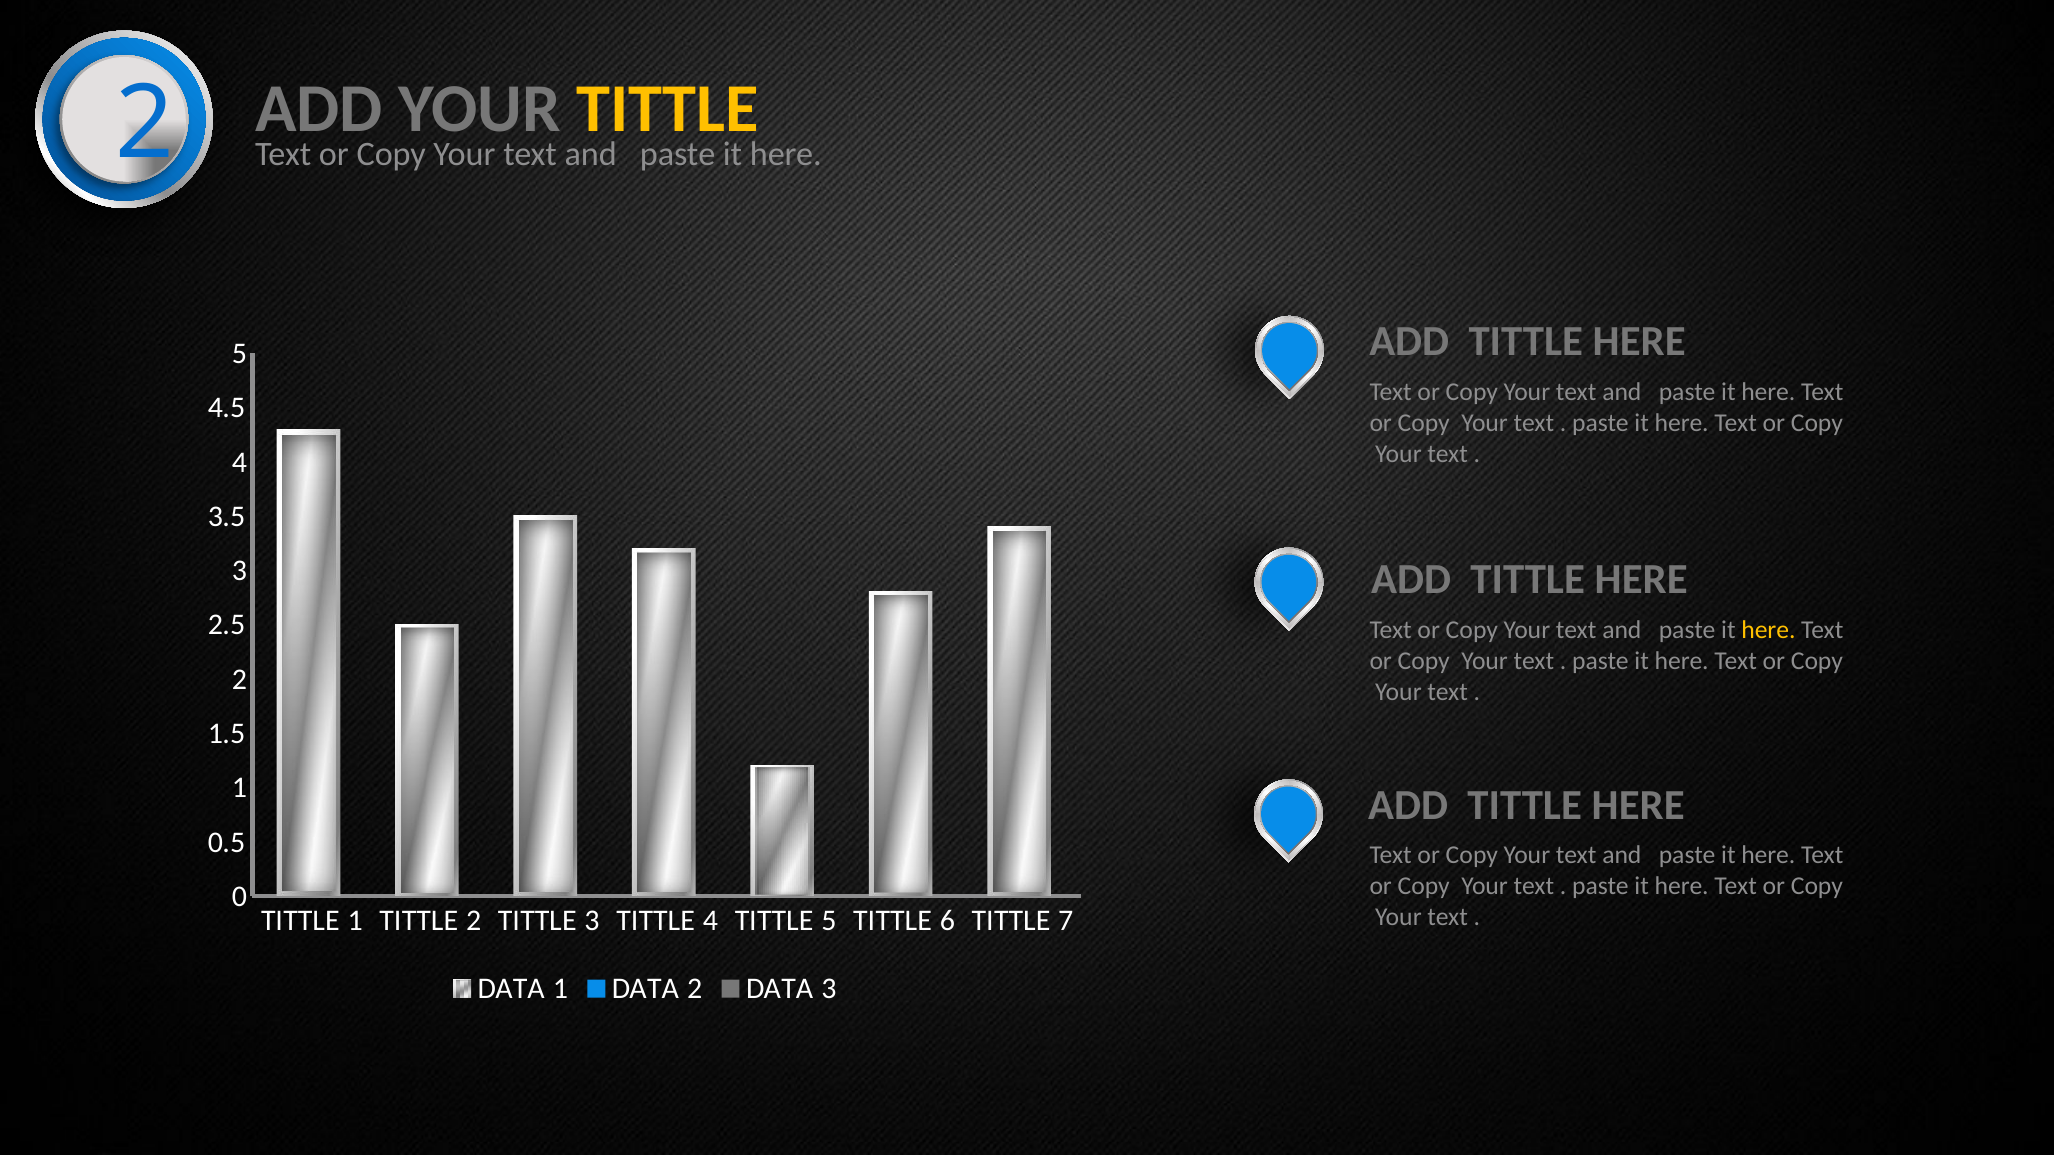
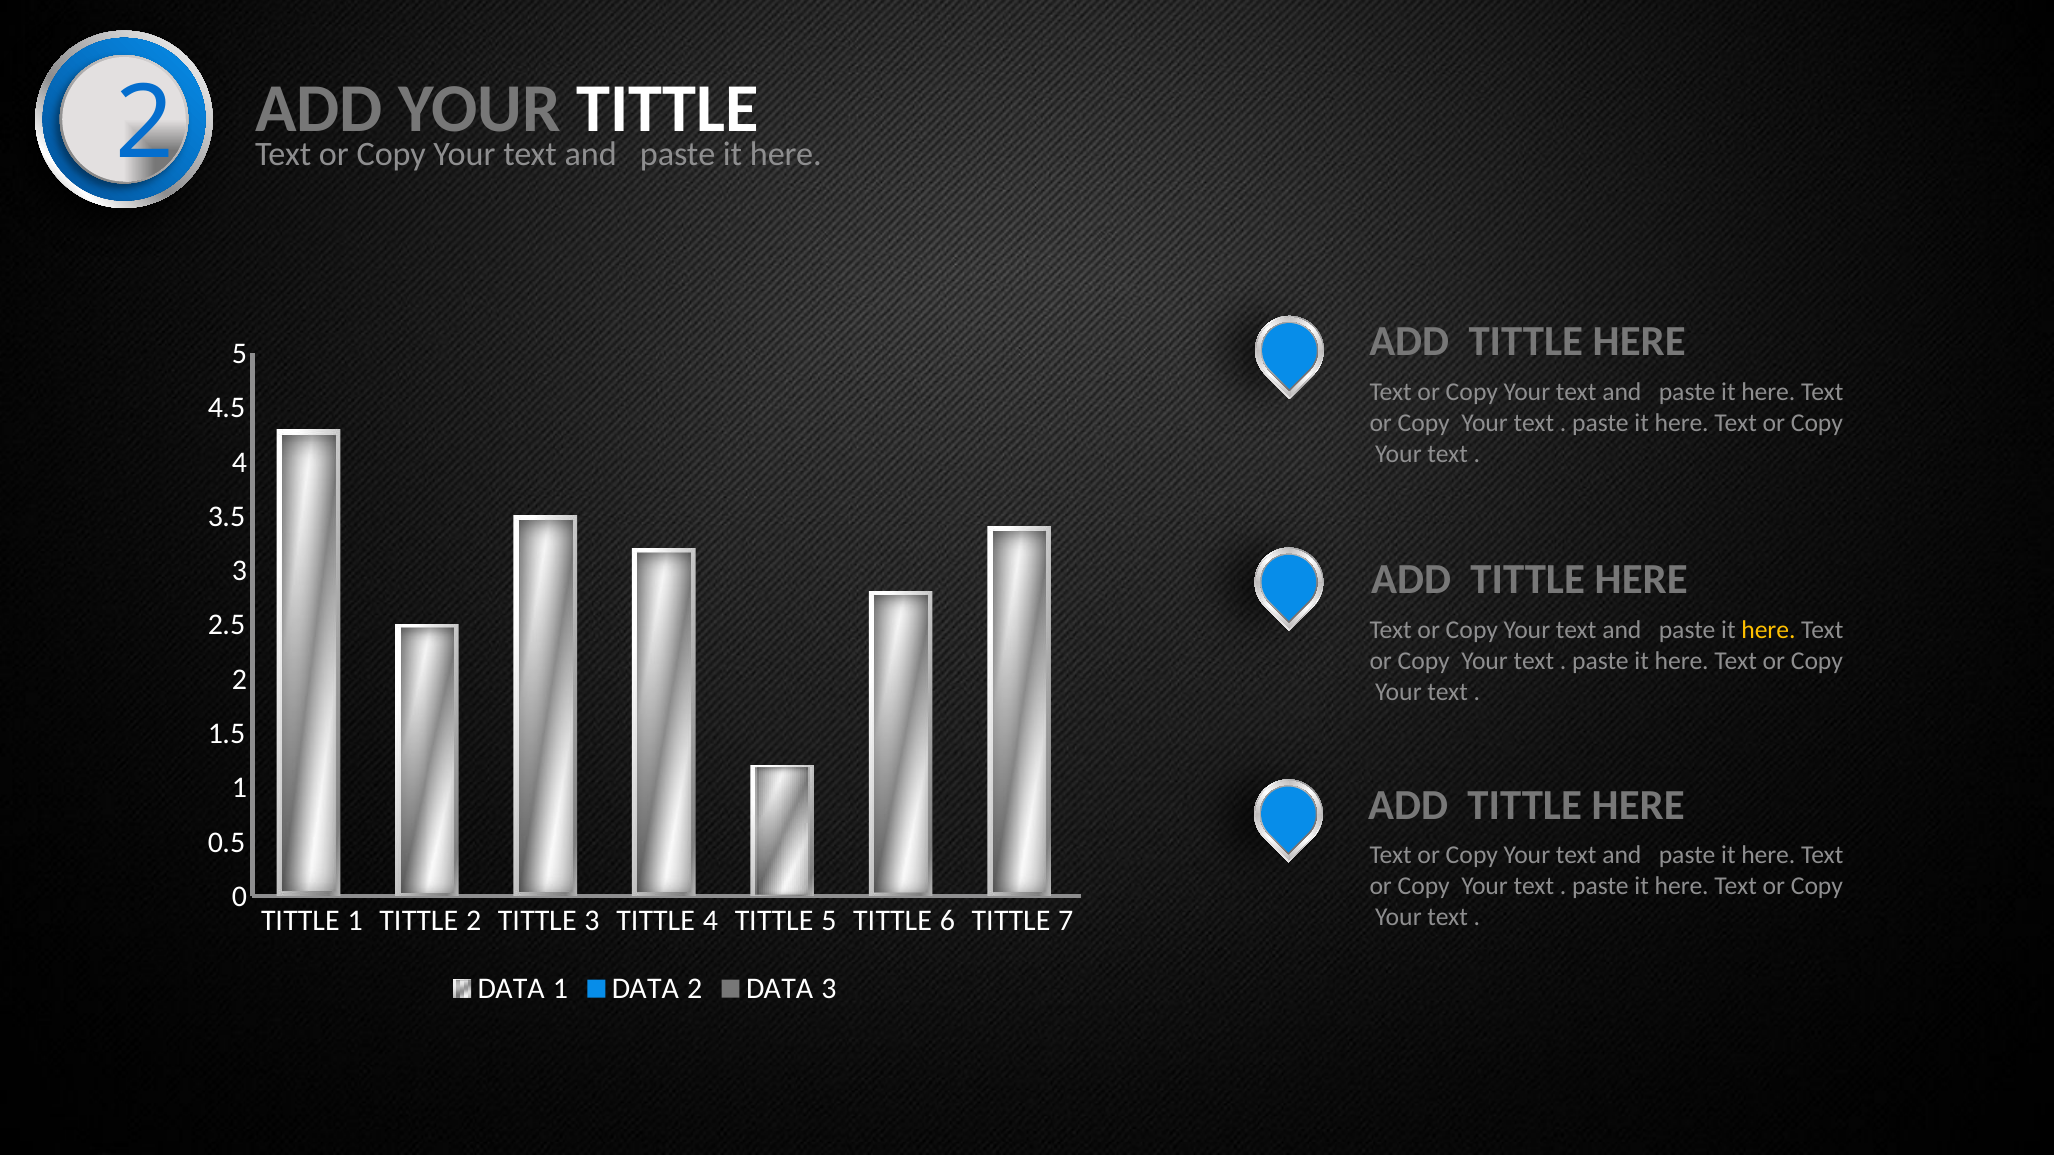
TITTLE at (668, 109) colour: yellow -> white
